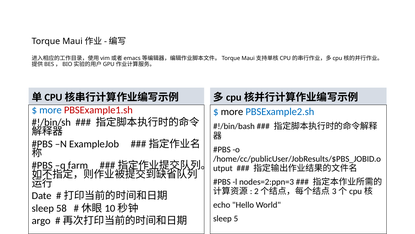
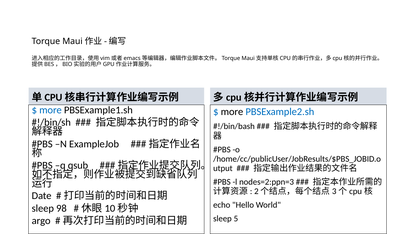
PBSExample1.sh colour: red -> black
farm: farm -> qsub
58: 58 -> 98
